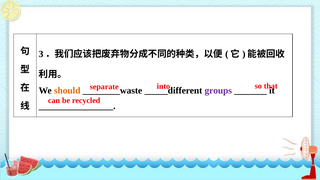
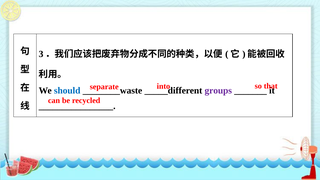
should colour: orange -> blue
